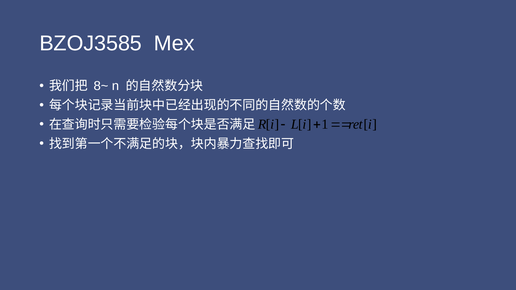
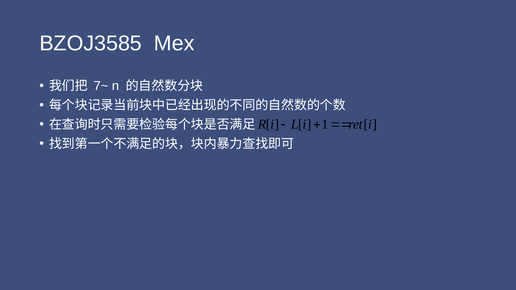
8~: 8~ -> 7~
